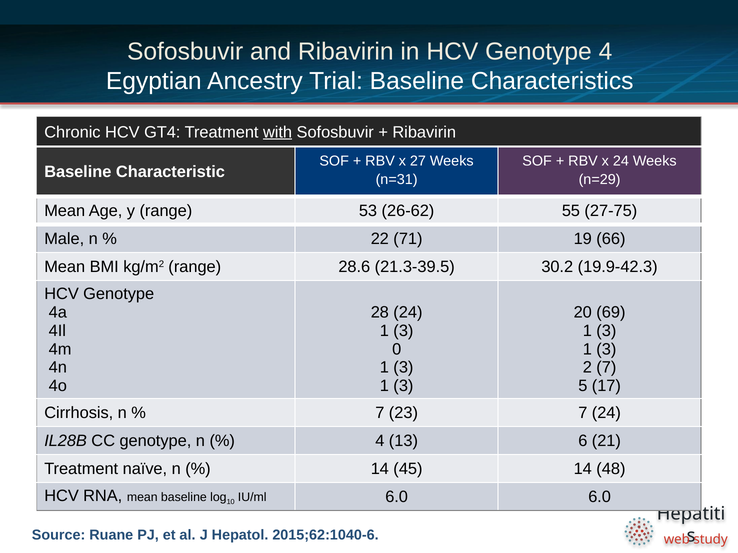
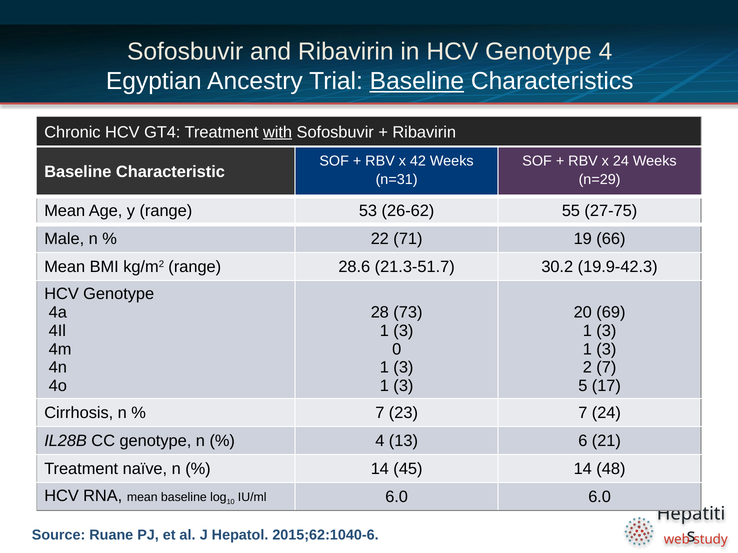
Baseline at (417, 81) underline: none -> present
27: 27 -> 42
21.3-39.5: 21.3-39.5 -> 21.3-51.7
28 24: 24 -> 73
